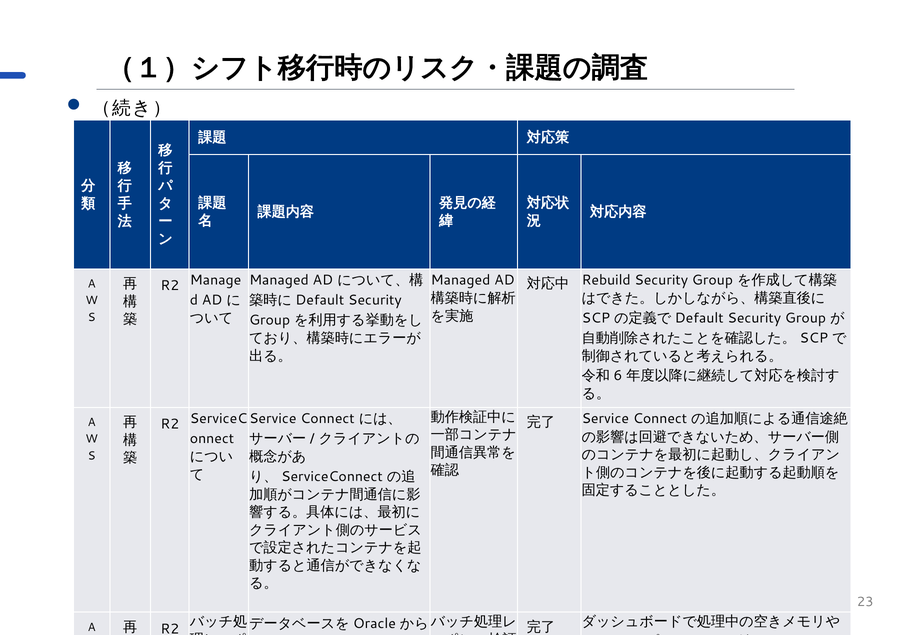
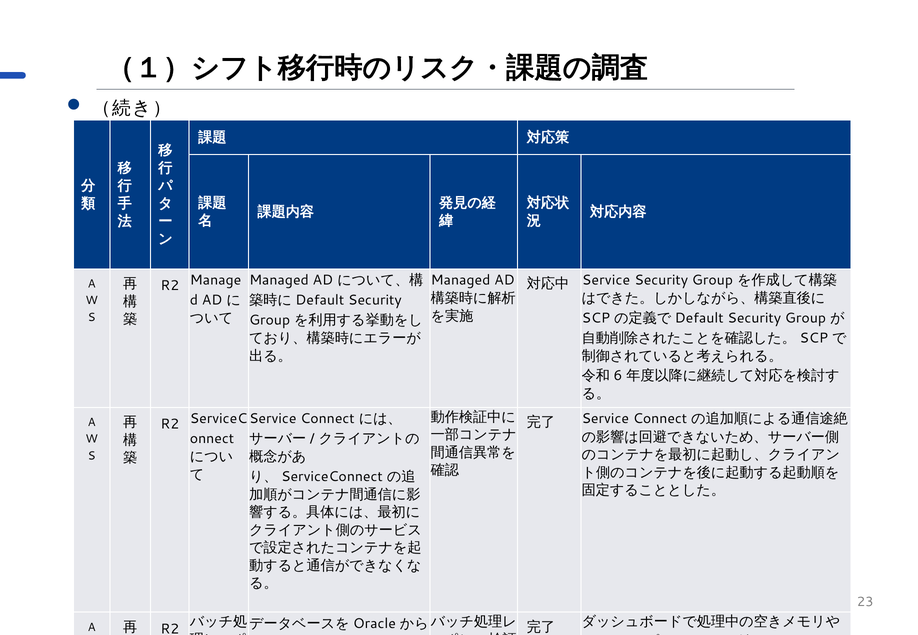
Rebuild at (606, 281): Rebuild -> Service
